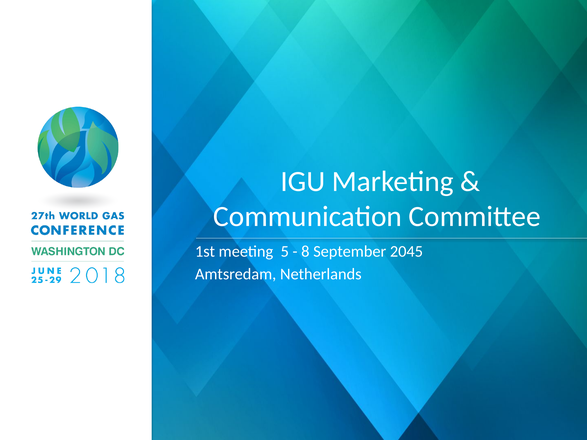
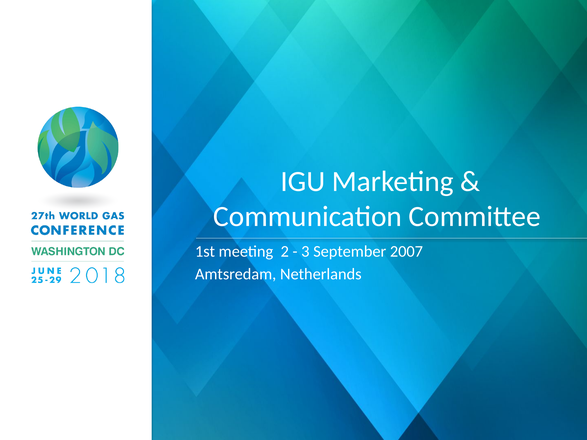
5: 5 -> 2
8: 8 -> 3
2045: 2045 -> 2007
